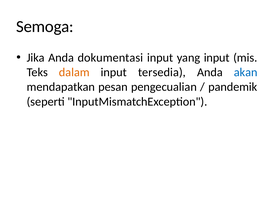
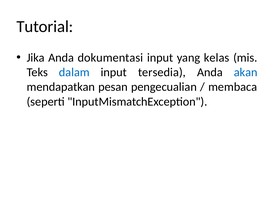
Semoga: Semoga -> Tutorial
yang input: input -> kelas
dalam colour: orange -> blue
pandemik: pandemik -> membaca
